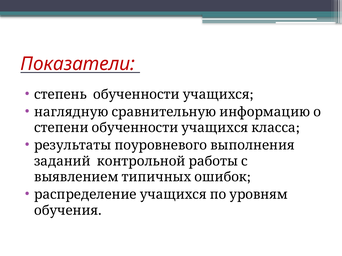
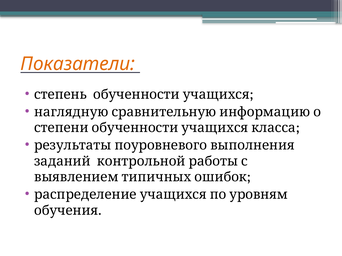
Показатели colour: red -> orange
